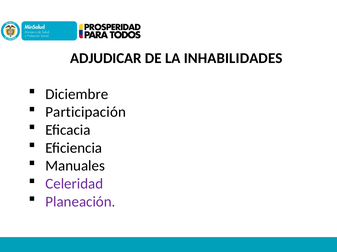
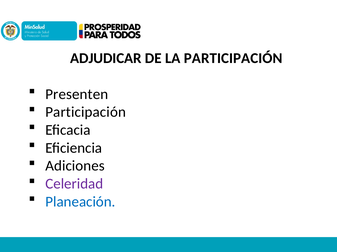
LA INHABILIDADES: INHABILIDADES -> PARTICIPACIÓN
Diciembre: Diciembre -> Presenten
Manuales: Manuales -> Adiciones
Planeación colour: purple -> blue
